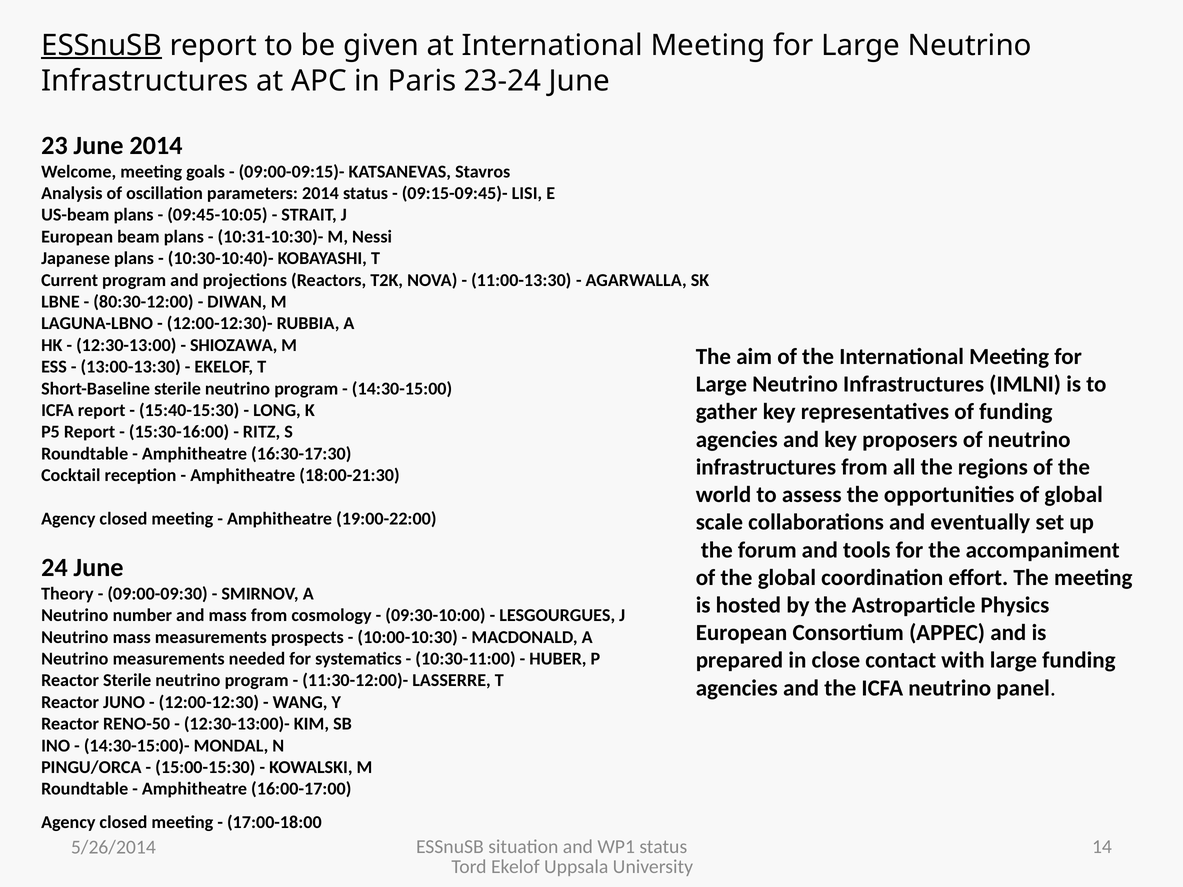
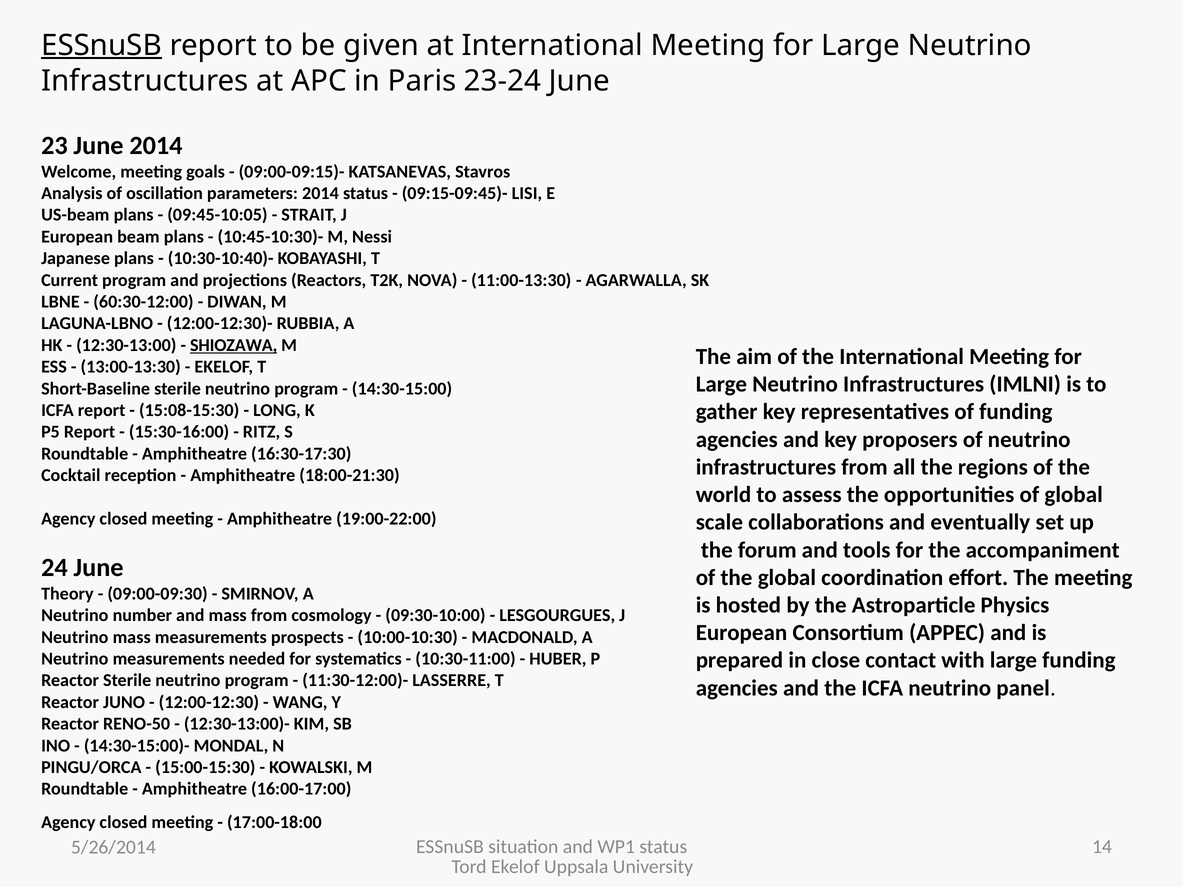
10:31-10:30)-: 10:31-10:30)- -> 10:45-10:30)-
80:30-12:00: 80:30-12:00 -> 60:30-12:00
SHIOZAWA underline: none -> present
15:40-15:30: 15:40-15:30 -> 15:08-15:30
